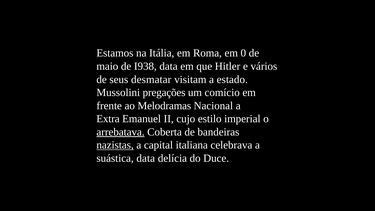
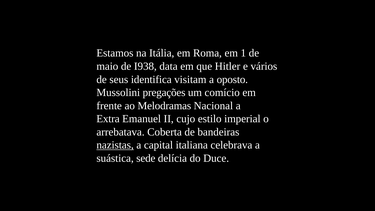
0: 0 -> 1
desmatar: desmatar -> identifica
estado: estado -> oposto
arrebatava underline: present -> none
suástica data: data -> sede
